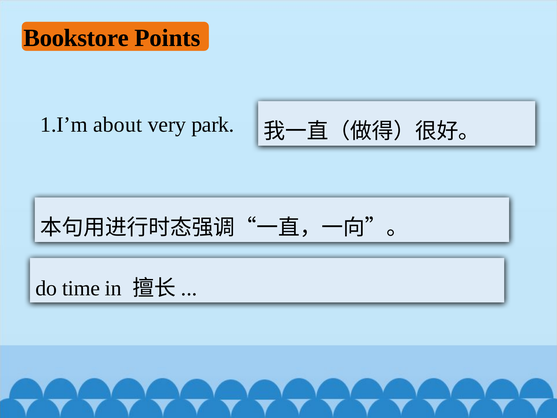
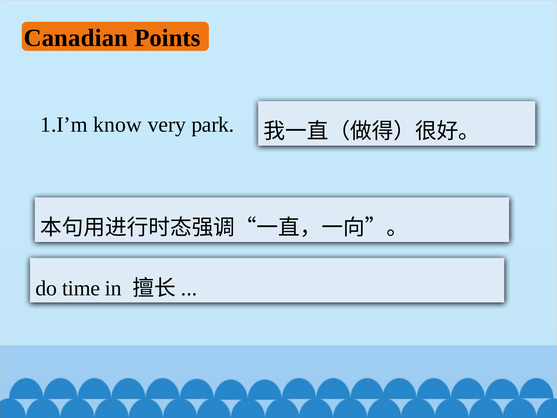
Bookstore: Bookstore -> Canadian
about: about -> know
